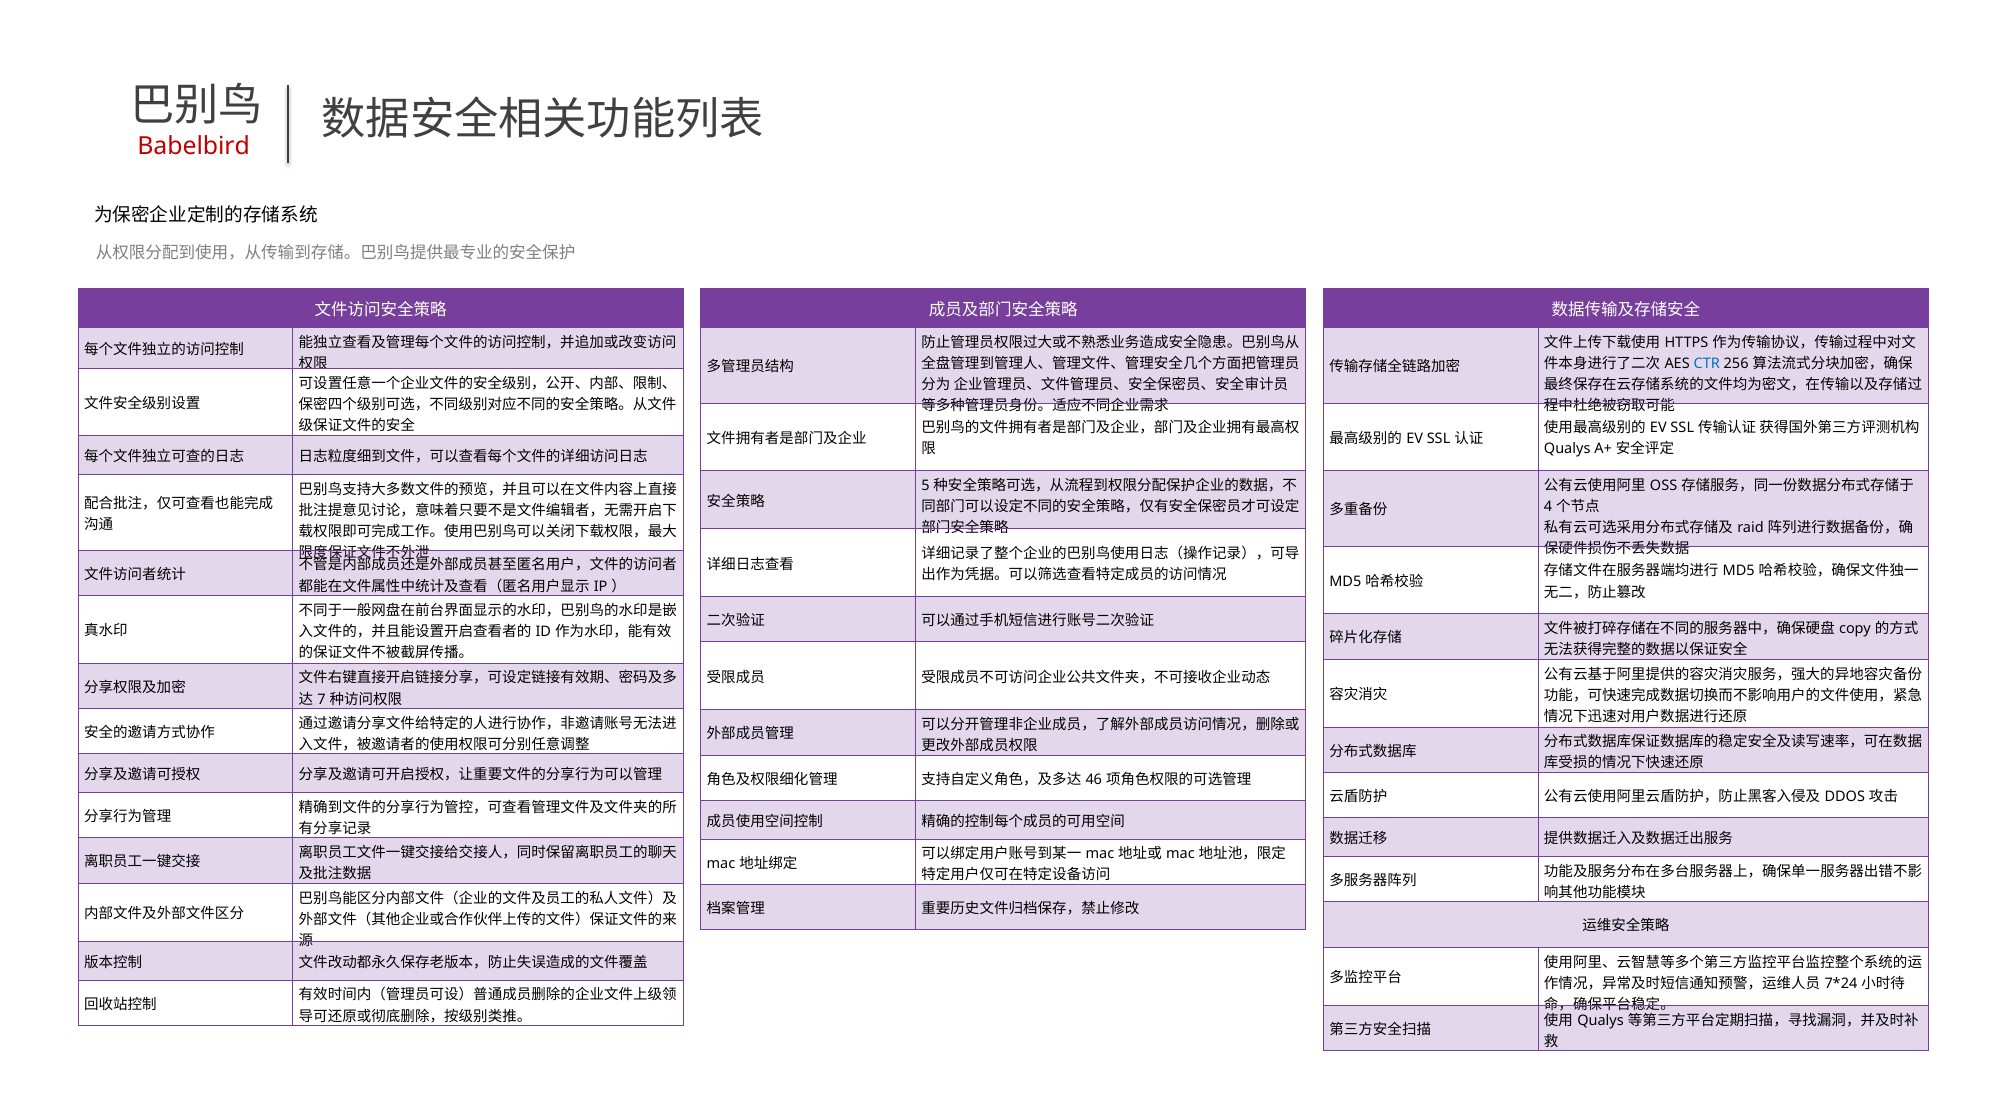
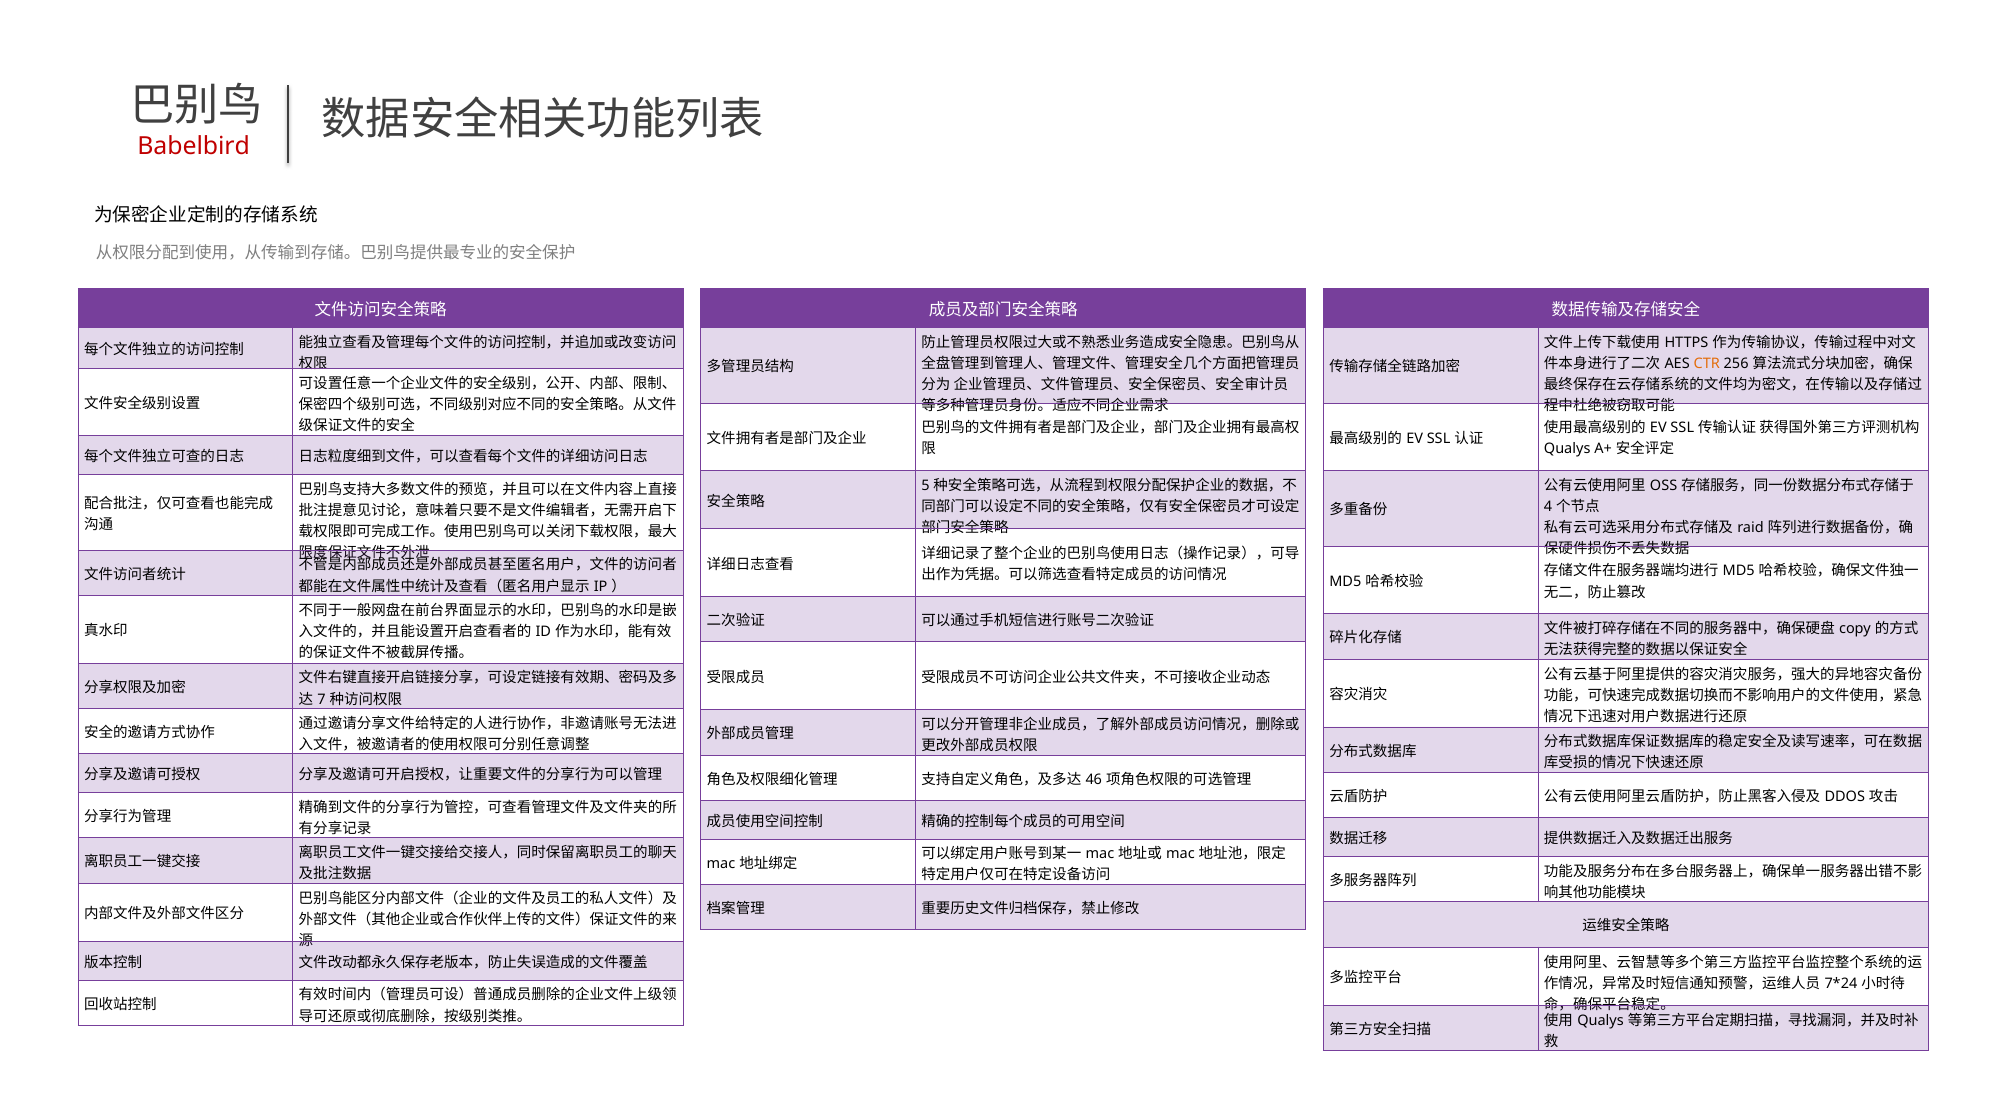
CTR colour: blue -> orange
